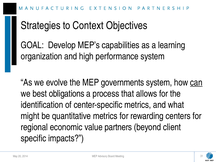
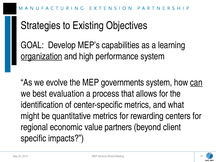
Context: Context -> Existing
organization underline: none -> present
obligations: obligations -> evaluation
